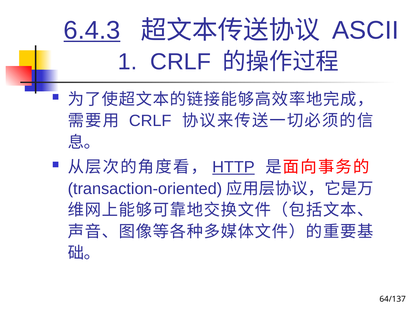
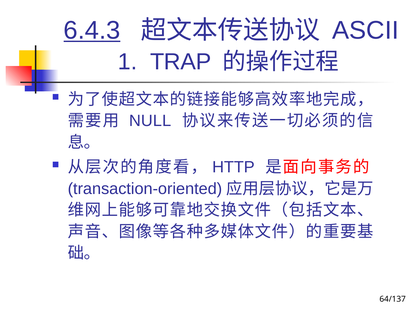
1 CRLF: CRLF -> TRAP
CRLF at (150, 121): CRLF -> NULL
HTTP underline: present -> none
